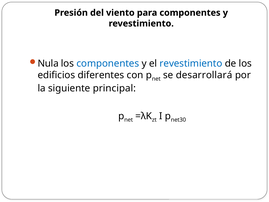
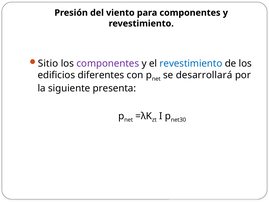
Nula: Nula -> Sitio
componentes at (108, 63) colour: blue -> purple
principal: principal -> presenta
